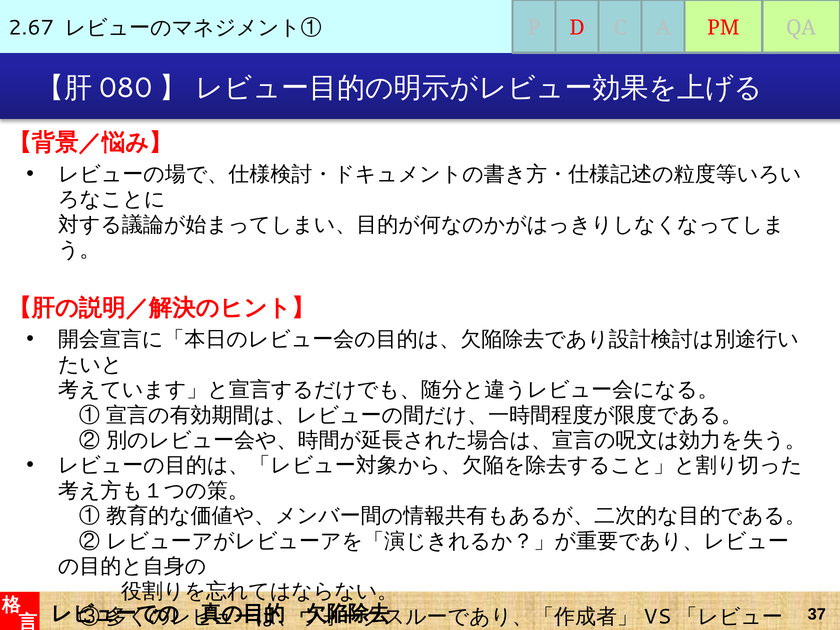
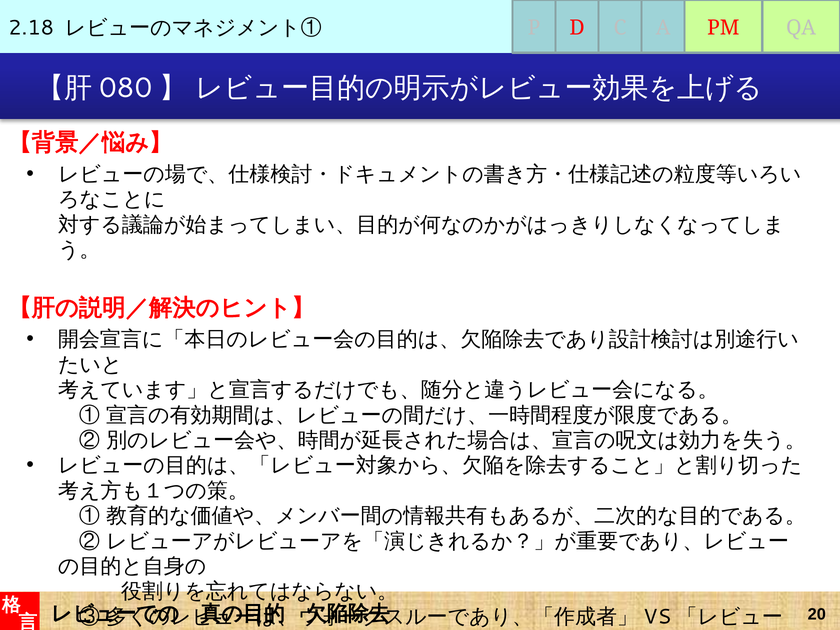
2.67: 2.67 -> 2.18
37: 37 -> 20
